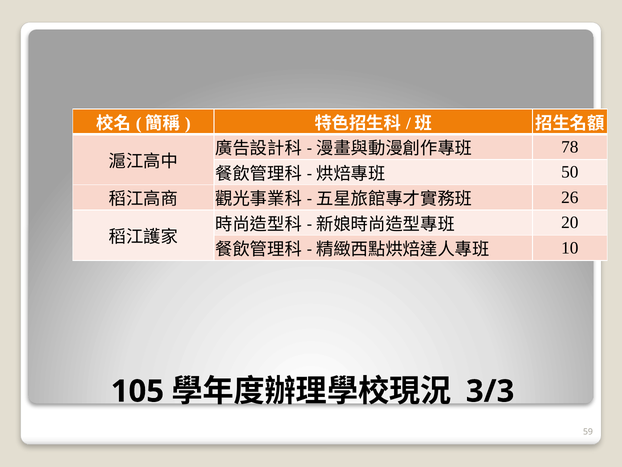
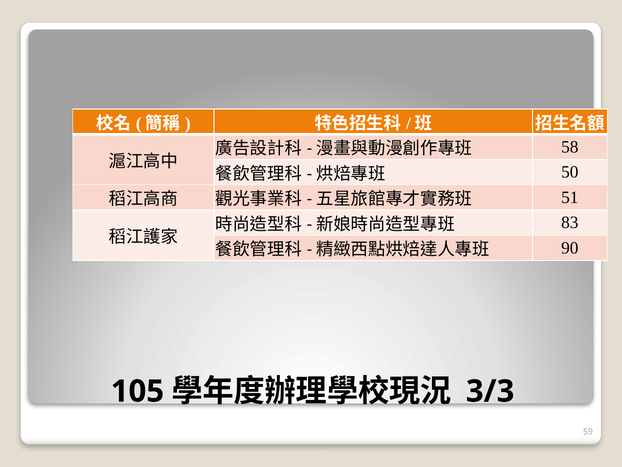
78: 78 -> 58
26: 26 -> 51
20: 20 -> 83
10: 10 -> 90
